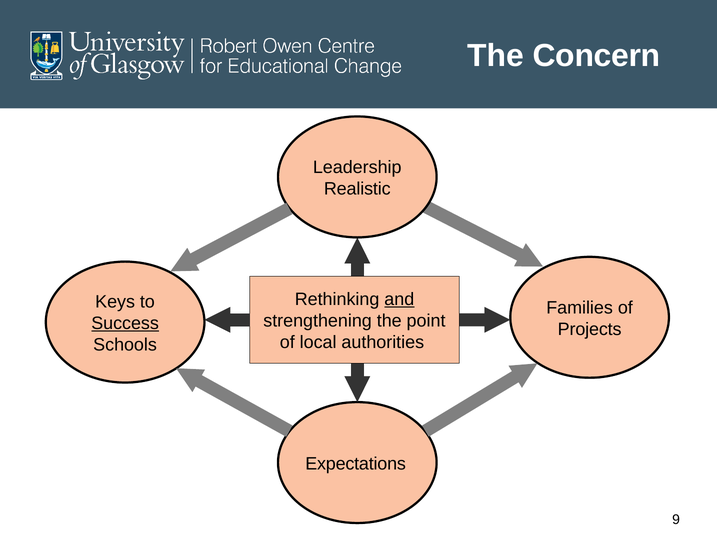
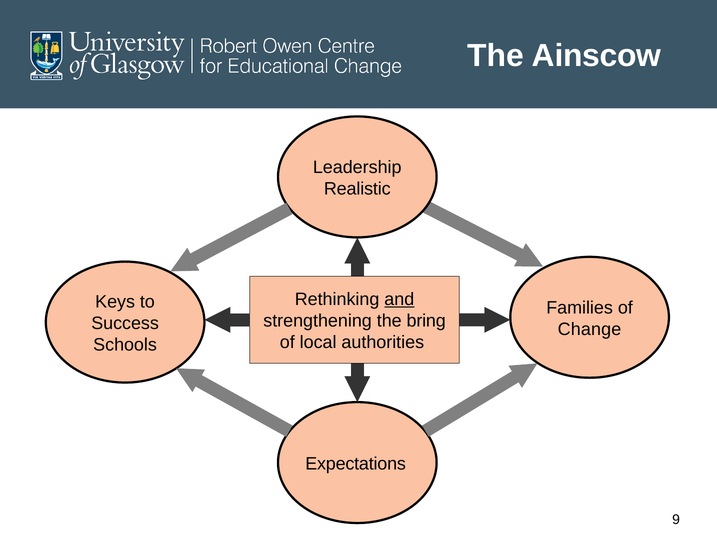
Concern: Concern -> Ainscow
point: point -> bring
Success underline: present -> none
Projects: Projects -> Change
